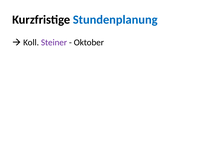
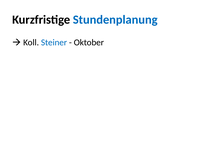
Steiner colour: purple -> blue
